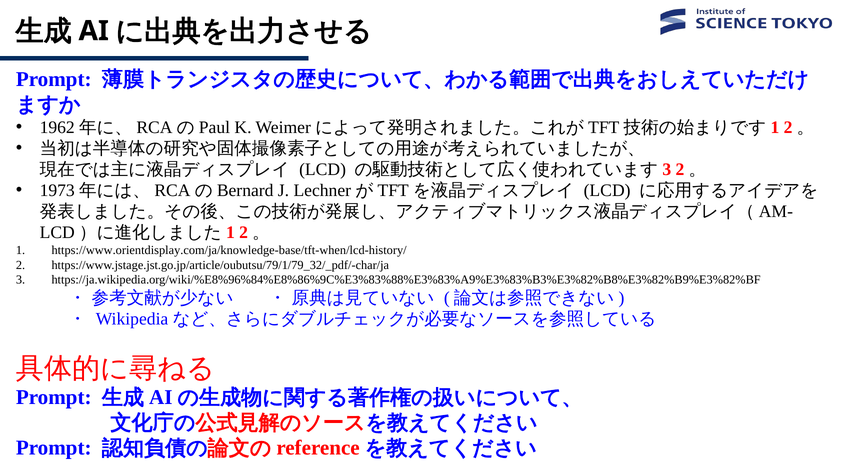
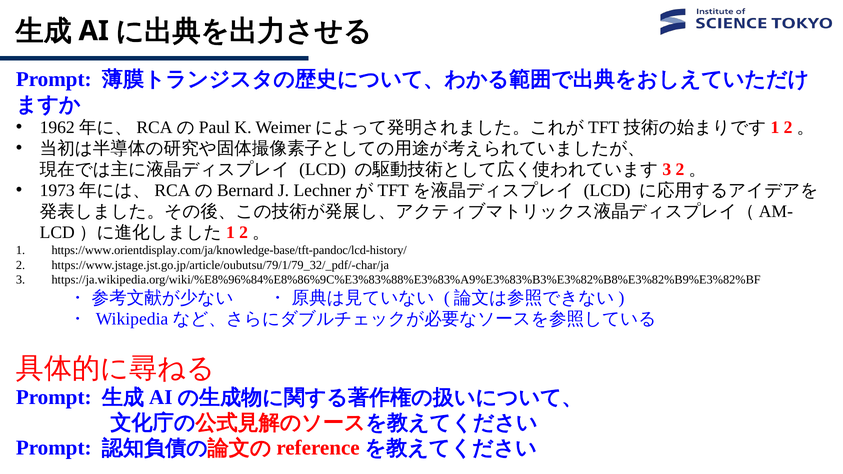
https://www.orientdisplay.com/ja/knowledge-base/tft-when/lcd-history/: https://www.orientdisplay.com/ja/knowledge-base/tft-when/lcd-history/ -> https://www.orientdisplay.com/ja/knowledge-base/tft-pandoc/lcd-history/
